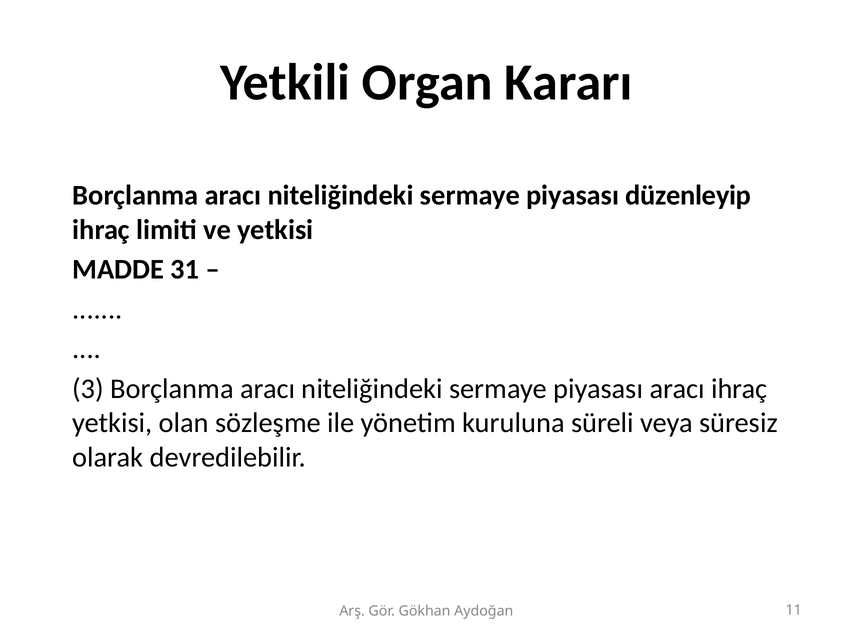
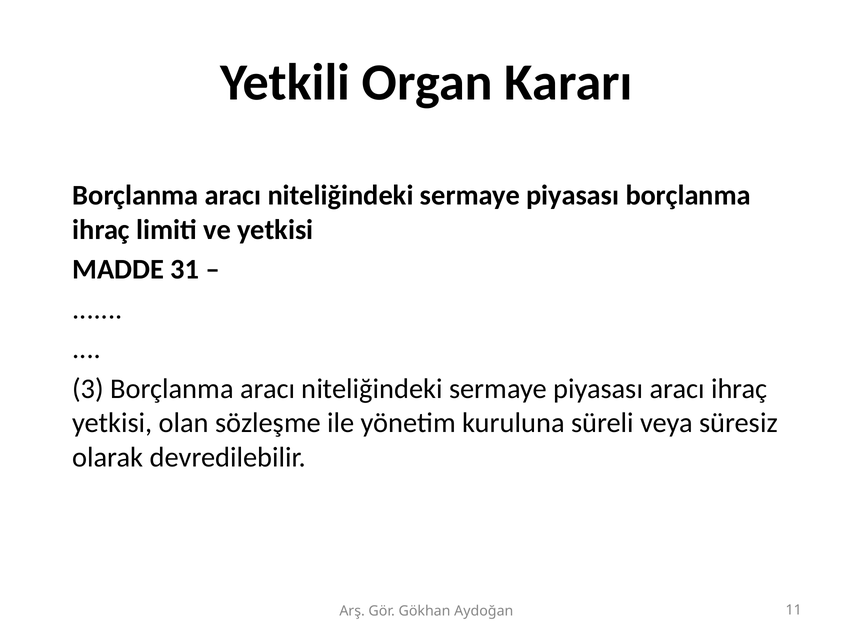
piyasası düzenleyip: düzenleyip -> borçlanma
